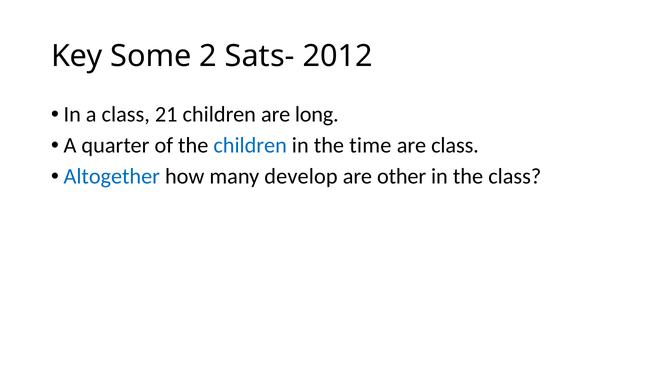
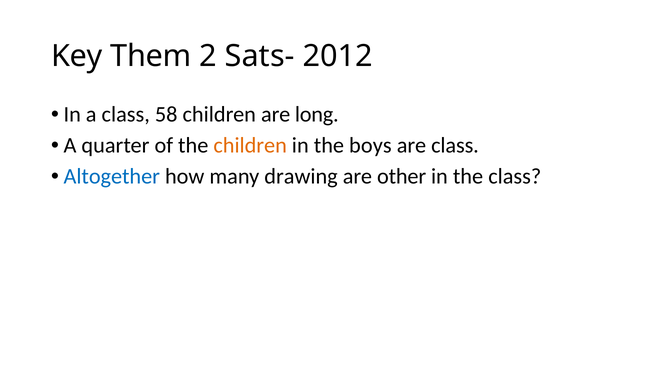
Some: Some -> Them
21: 21 -> 58
children at (250, 146) colour: blue -> orange
time: time -> boys
develop: develop -> drawing
